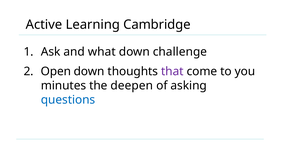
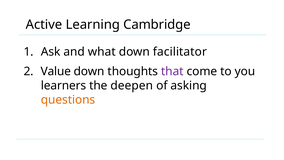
challenge: challenge -> facilitator
Open: Open -> Value
minutes: minutes -> learners
questions colour: blue -> orange
